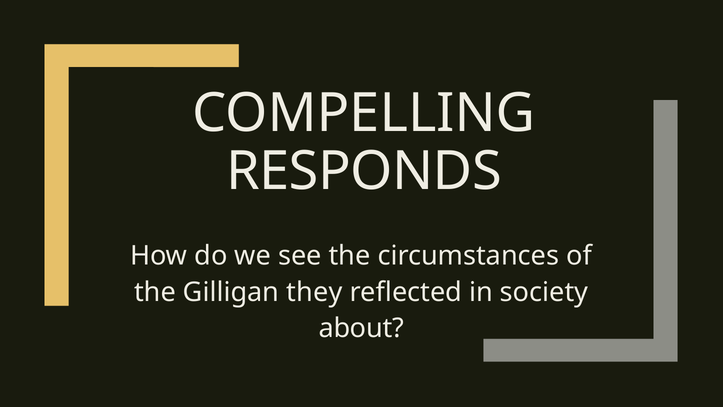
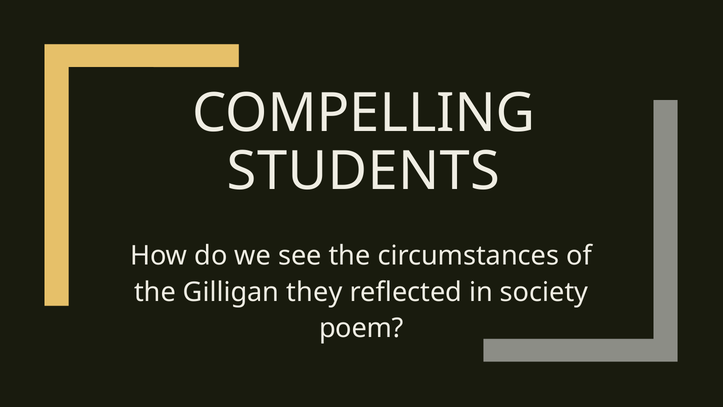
RESPONDS: RESPONDS -> STUDENTS
about: about -> poem
